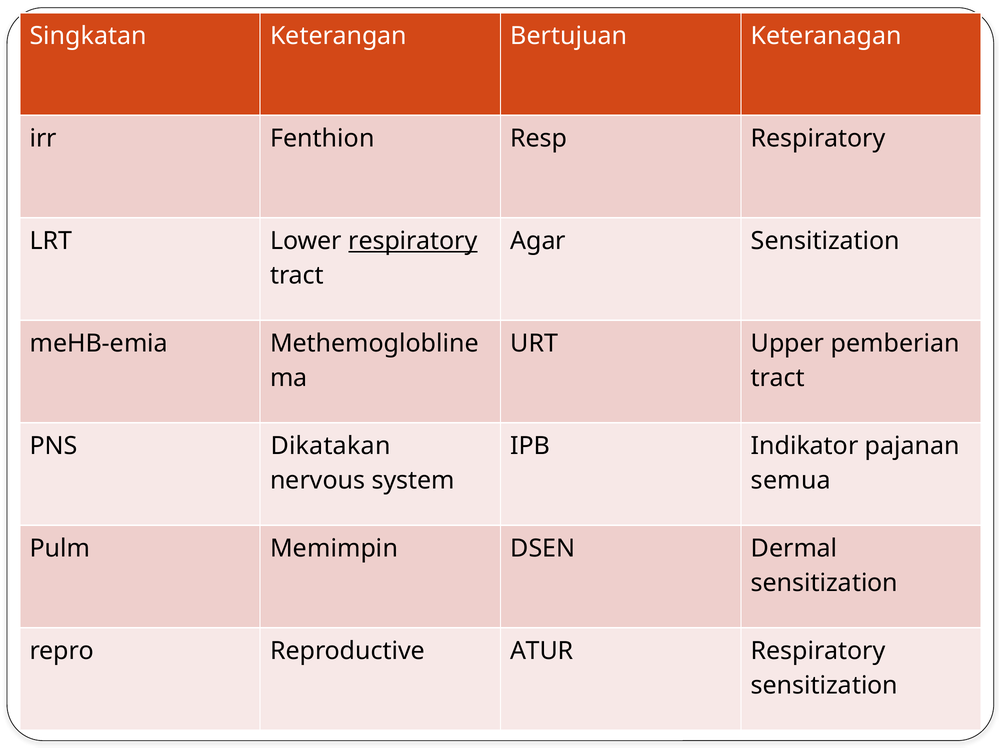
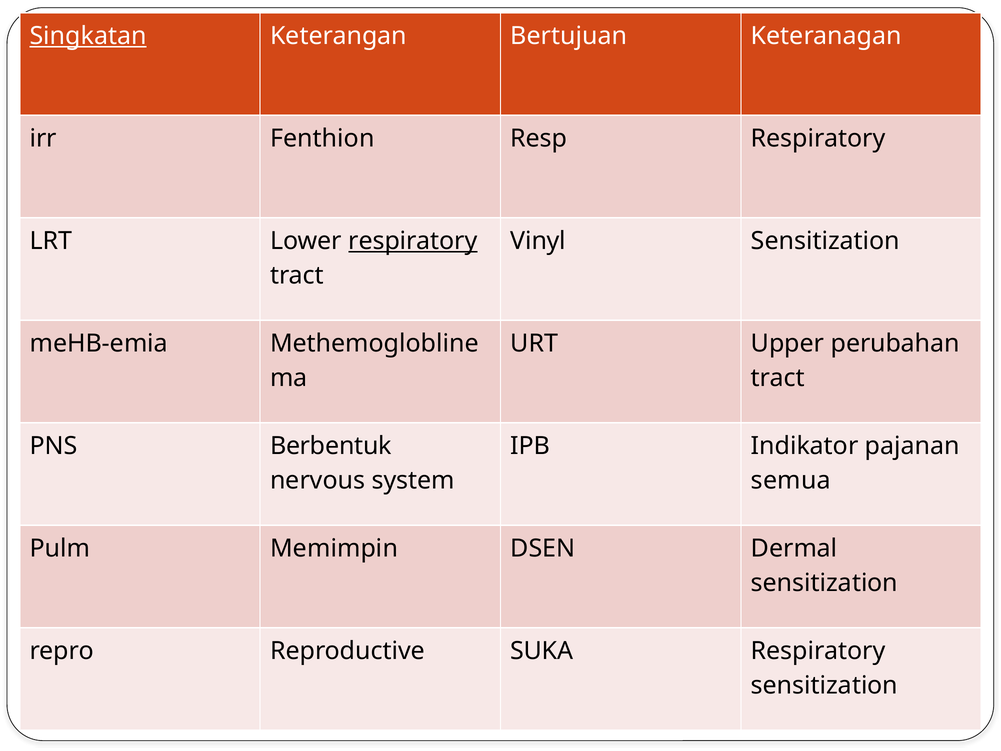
Singkatan underline: none -> present
Agar: Agar -> Vinyl
pemberian: pemberian -> perubahan
Dikatakan: Dikatakan -> Berbentuk
ATUR: ATUR -> SUKA
